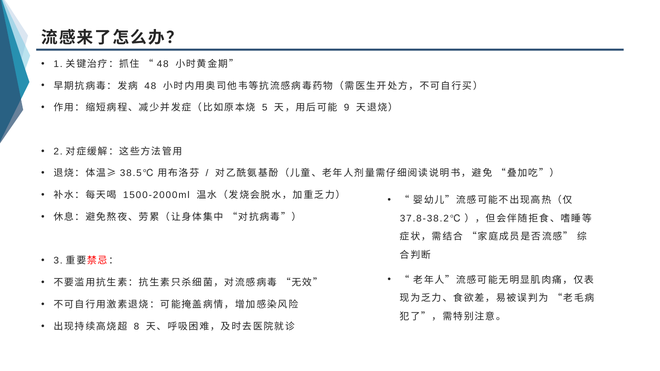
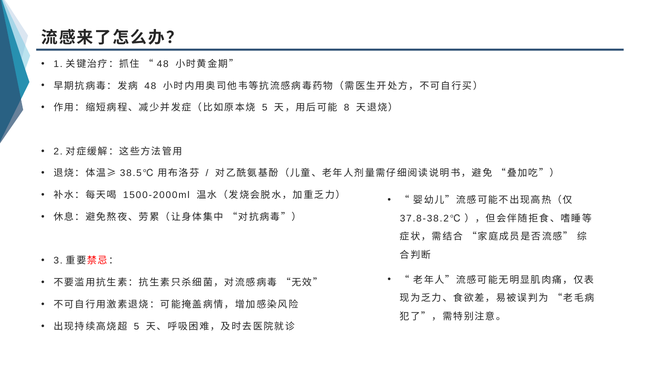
9: 9 -> 8
8 at (136, 327): 8 -> 5
